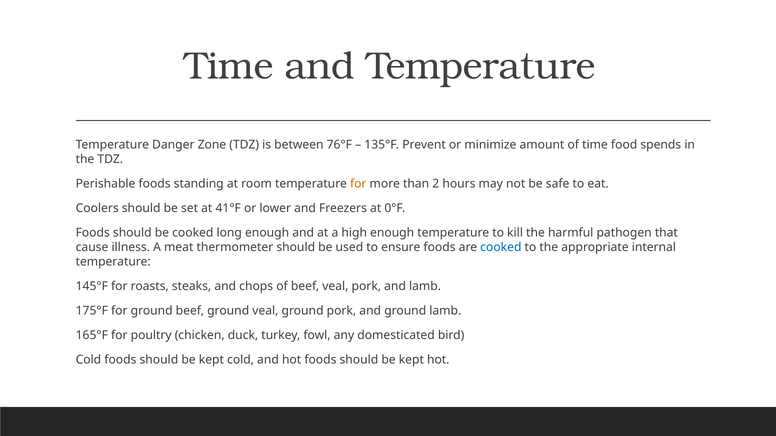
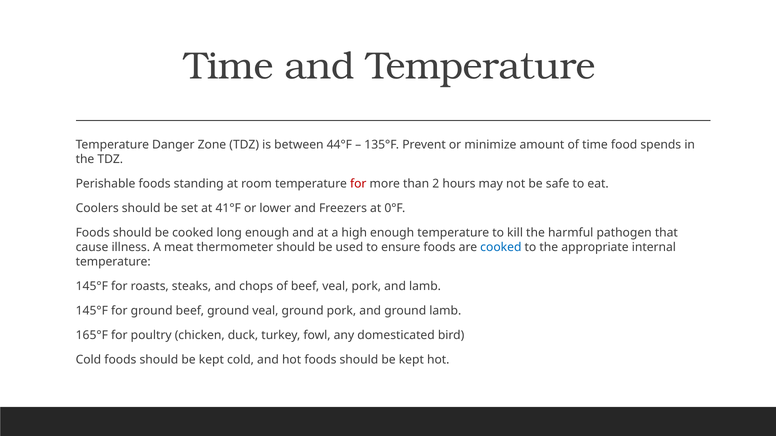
76°F: 76°F -> 44°F
for at (358, 184) colour: orange -> red
175°F at (92, 311): 175°F -> 145°F
